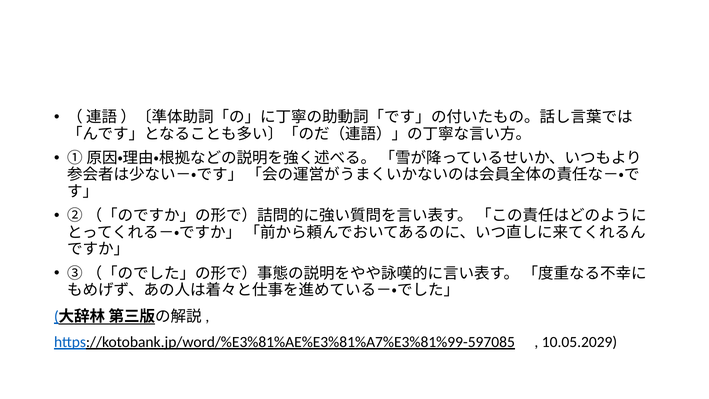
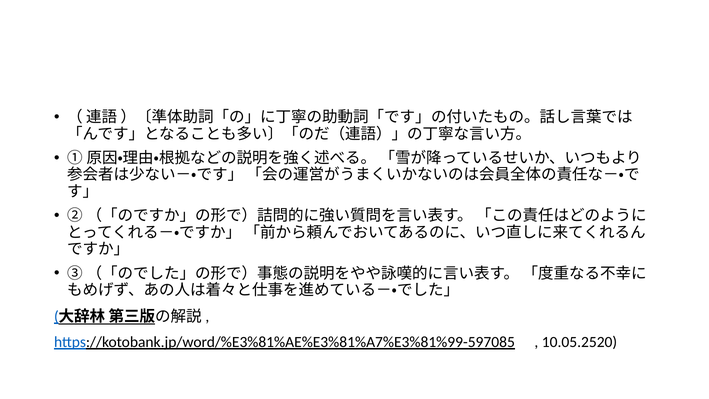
10.05.2029: 10.05.2029 -> 10.05.2520
